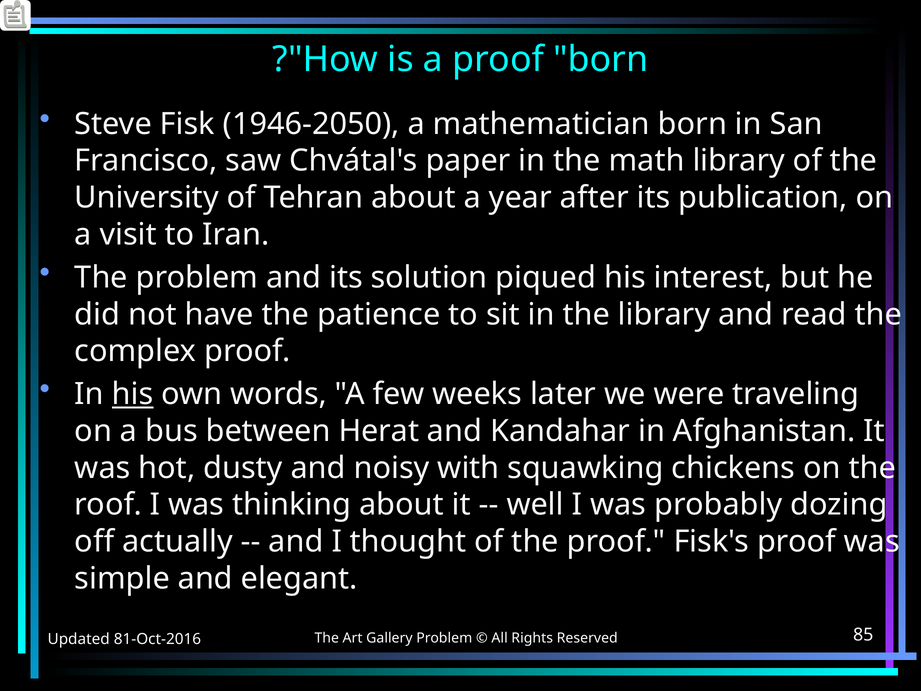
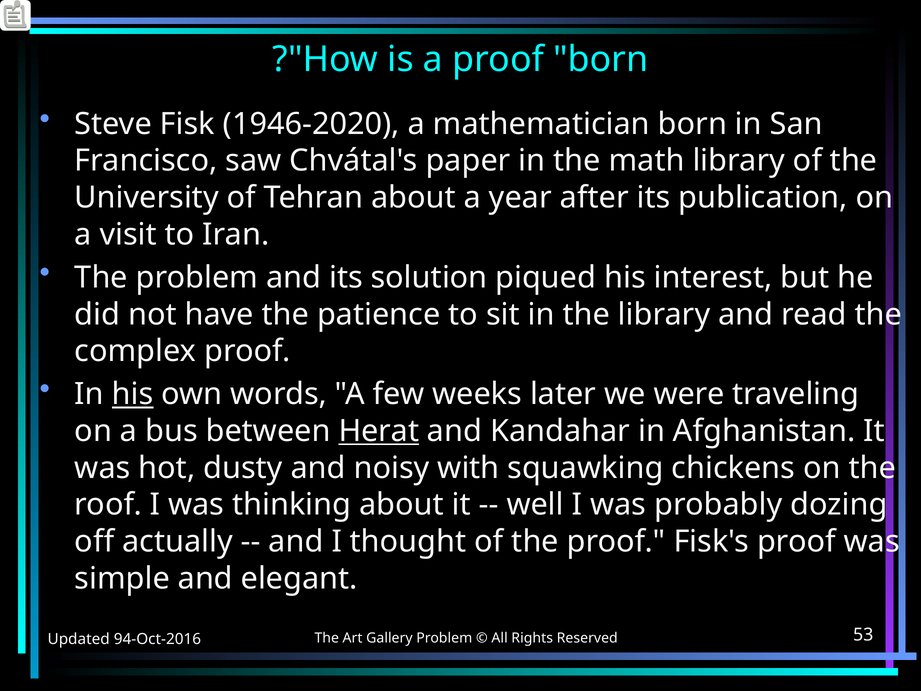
1946-2050: 1946-2050 -> 1946-2020
Herat underline: none -> present
81-Oct-2016: 81-Oct-2016 -> 94-Oct-2016
85: 85 -> 53
